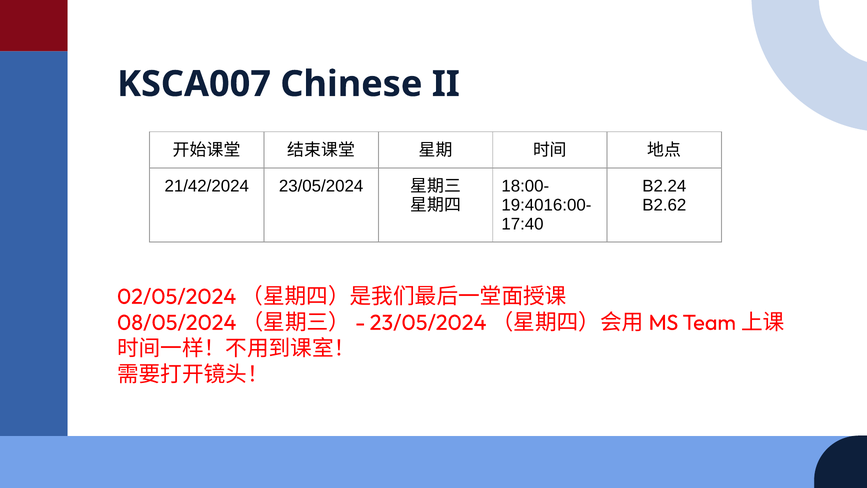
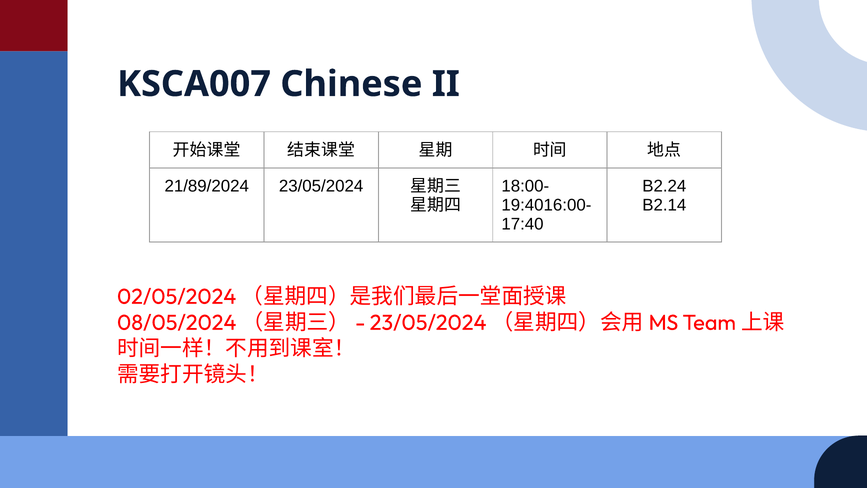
21/42/2024: 21/42/2024 -> 21/89/2024
B2.62: B2.62 -> B2.14
